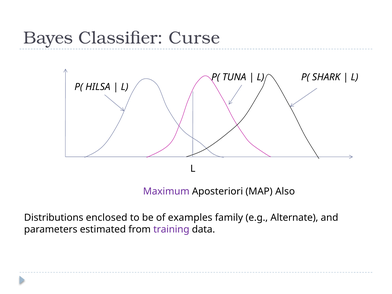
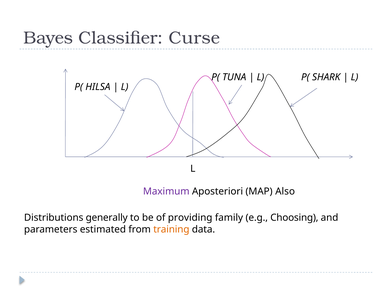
enclosed: enclosed -> generally
examples: examples -> providing
Alternate: Alternate -> Choosing
training colour: purple -> orange
